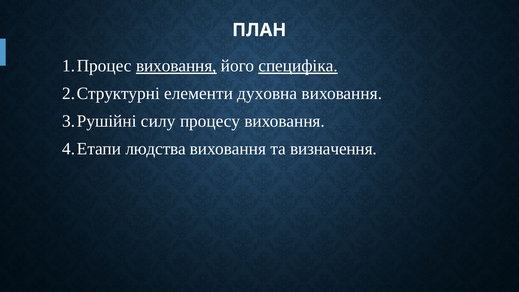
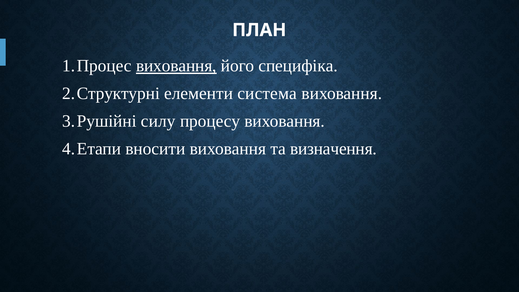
специфіка underline: present -> none
духовна: духовна -> система
людства: людства -> вносити
